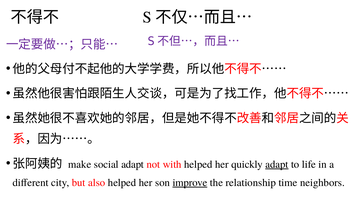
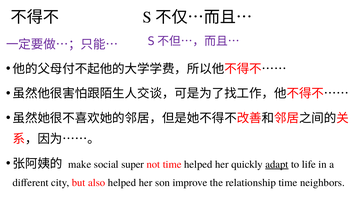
social adapt: adapt -> super
not with: with -> time
improve underline: present -> none
